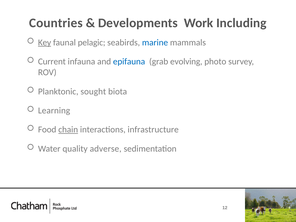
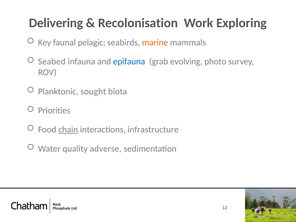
Countries: Countries -> Delivering
Developments: Developments -> Recolonisation
Including: Including -> Exploring
Key underline: present -> none
marine colour: blue -> orange
Current: Current -> Seabed
Learning: Learning -> Priorities
